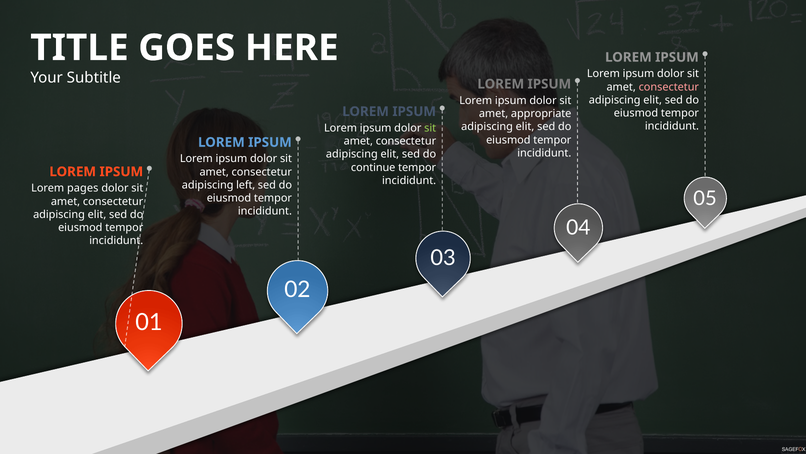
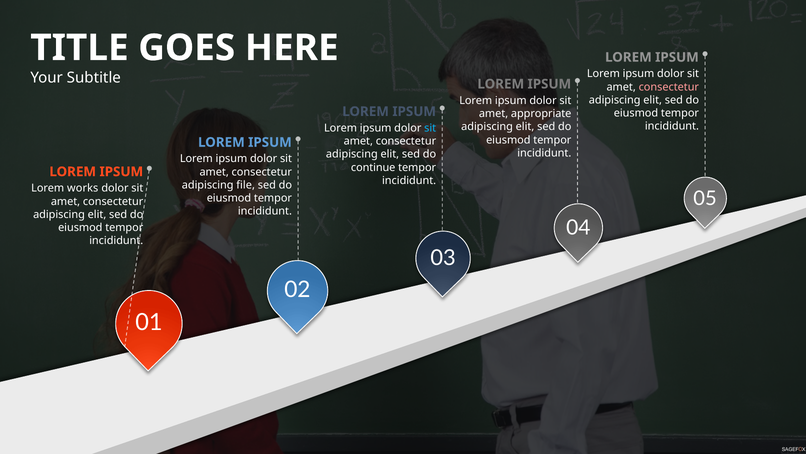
sit at (430, 128) colour: light green -> light blue
left: left -> file
pages: pages -> works
